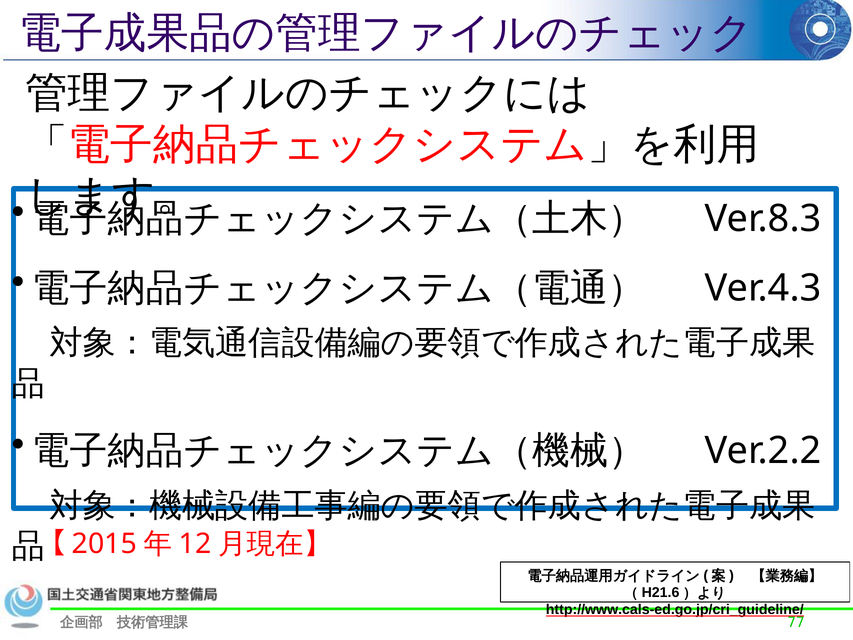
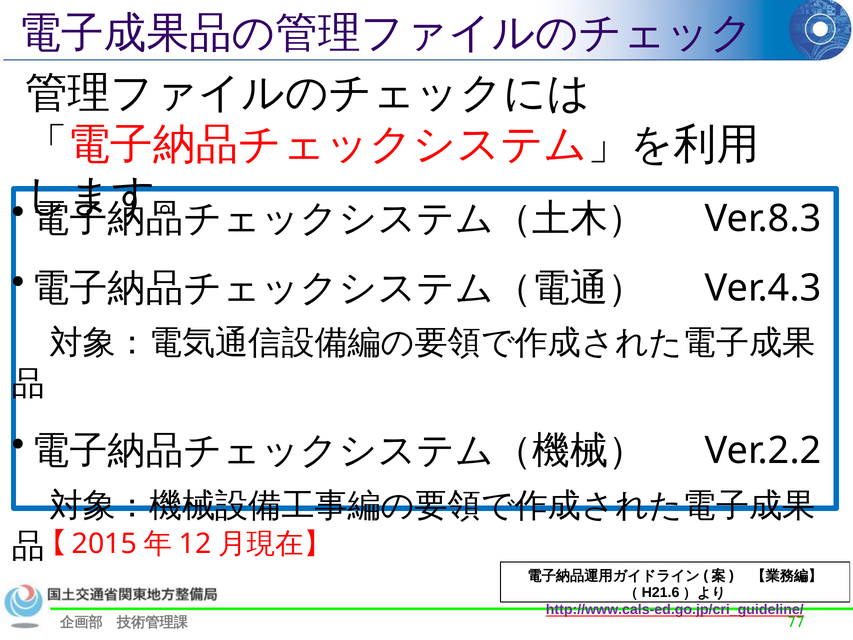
http://www.cals-ed.go.jp/cri_guideline/ colour: black -> purple
